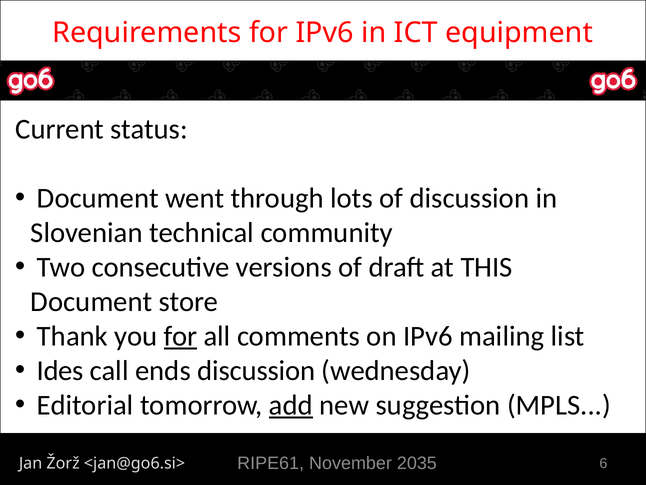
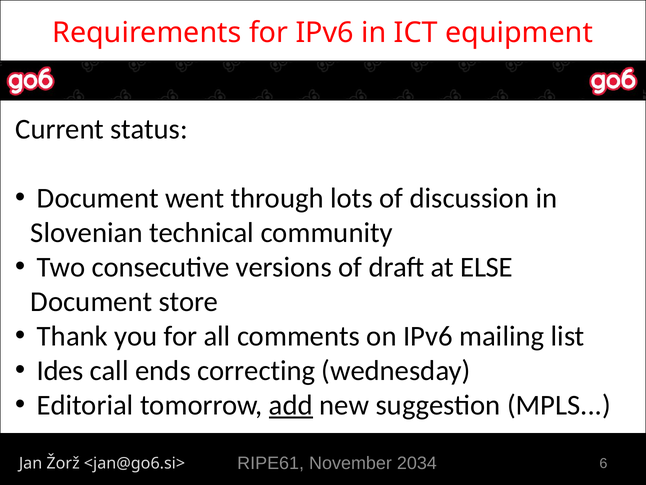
THIS: THIS -> ELSE
for at (181, 336) underline: present -> none
ends discussion: discussion -> correcting
2035: 2035 -> 2034
